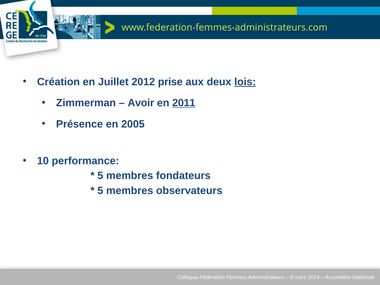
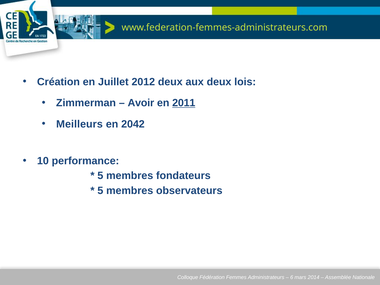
2012 prise: prise -> deux
lois underline: present -> none
Présence: Présence -> Meilleurs
2005: 2005 -> 2042
